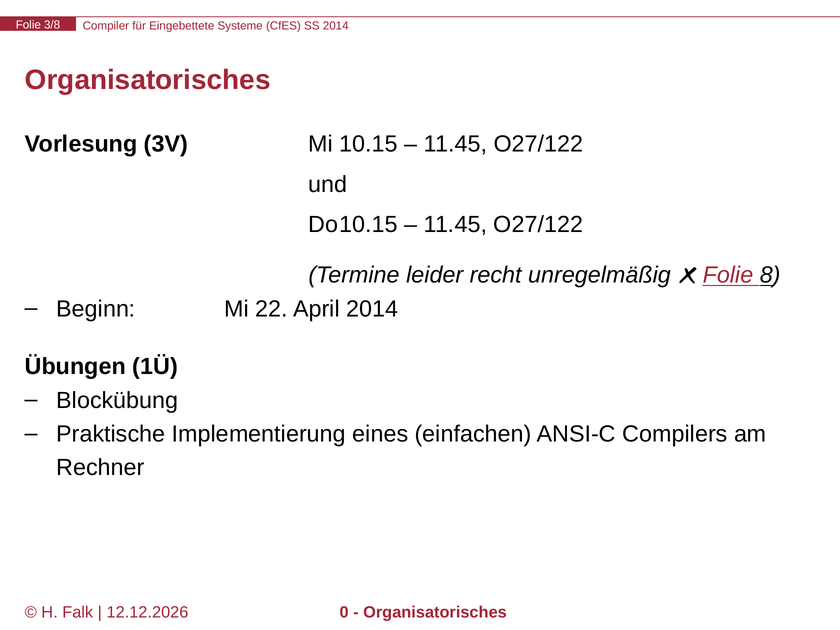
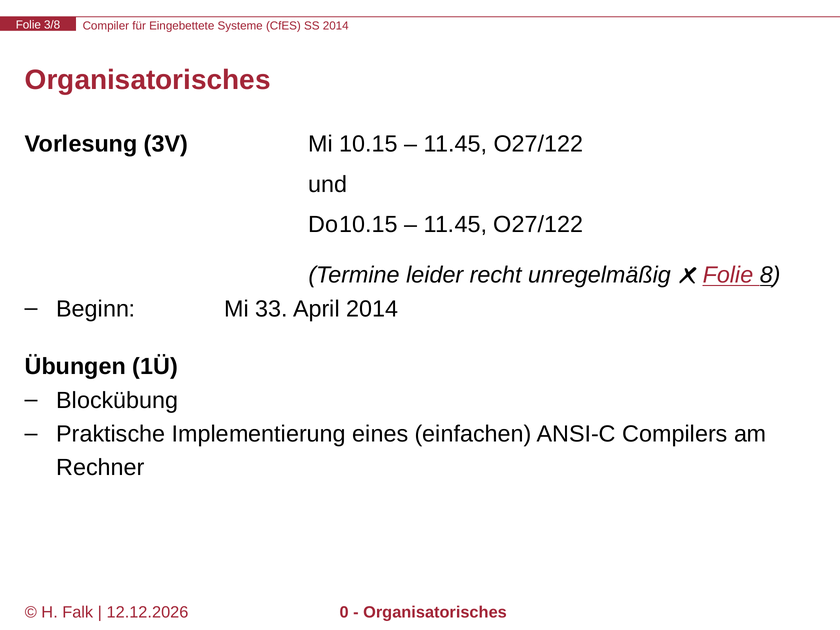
22: 22 -> 33
